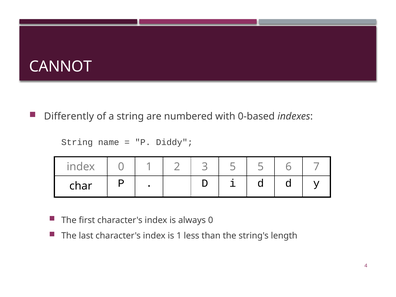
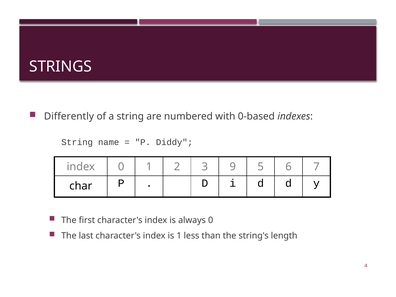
CANNOT: CANNOT -> STRINGS
3 5: 5 -> 9
